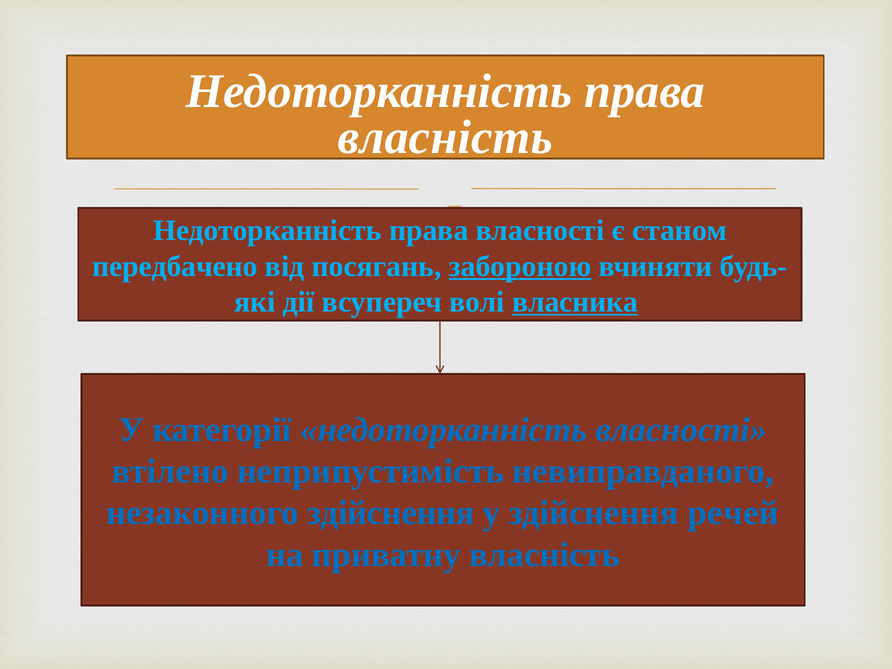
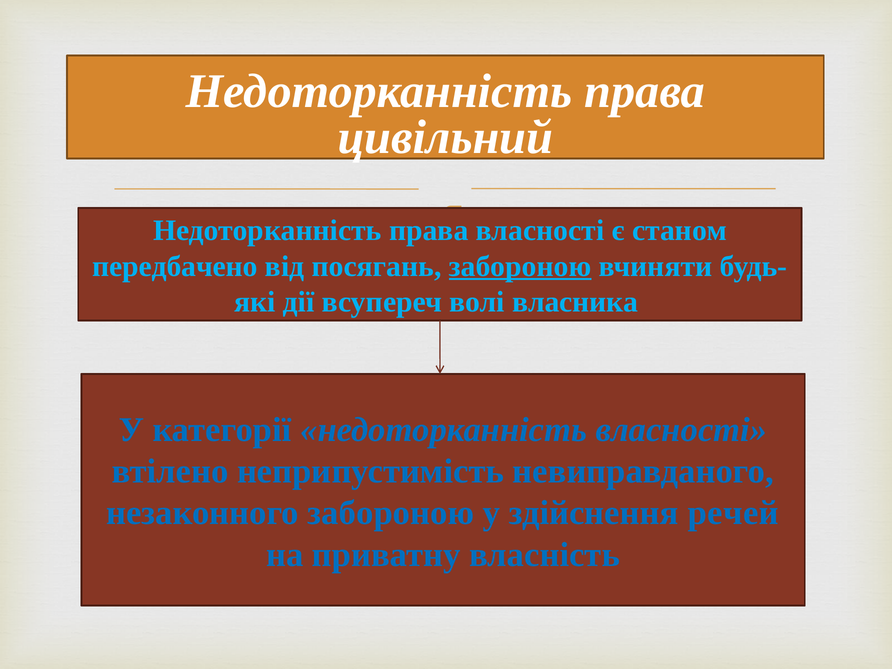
власність at (445, 137): власність -> цивільний
власника underline: present -> none
незаконного здійснення: здійснення -> забороною
